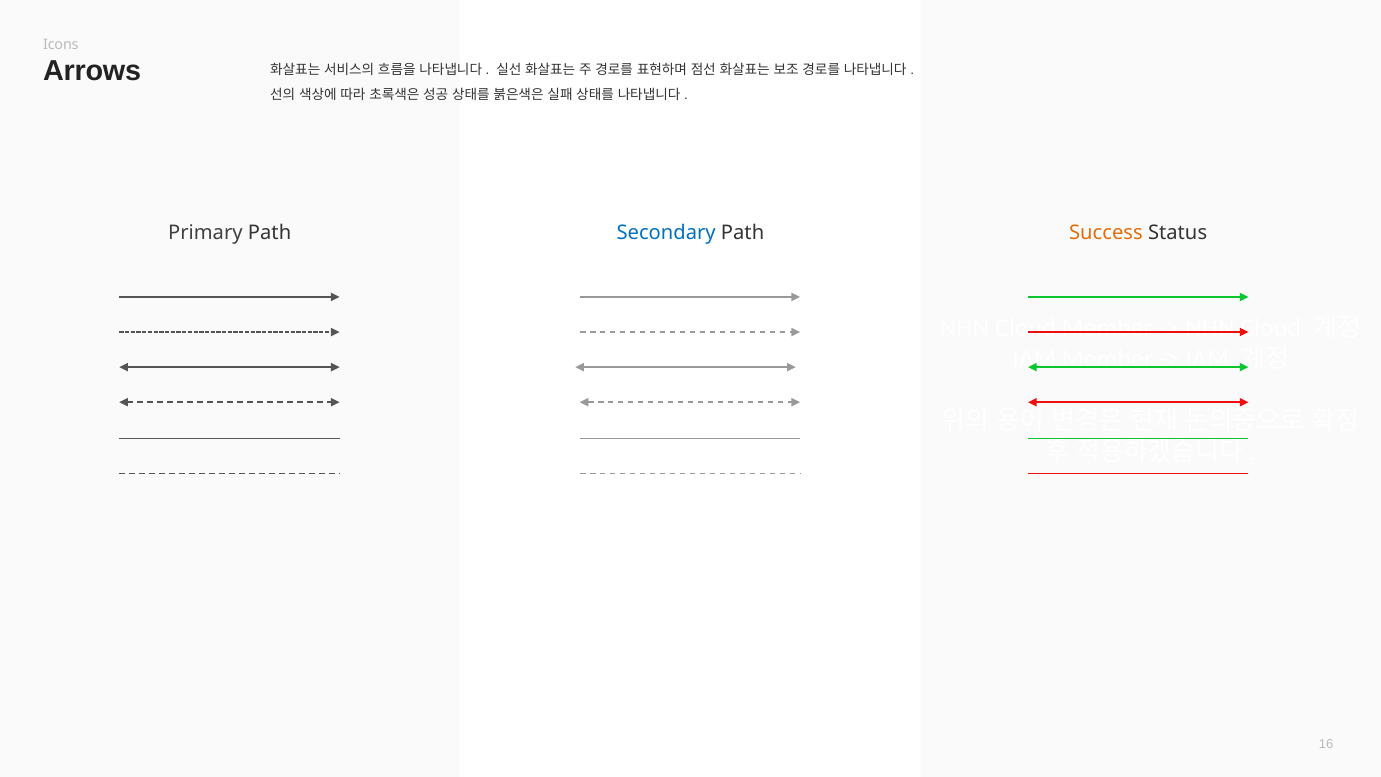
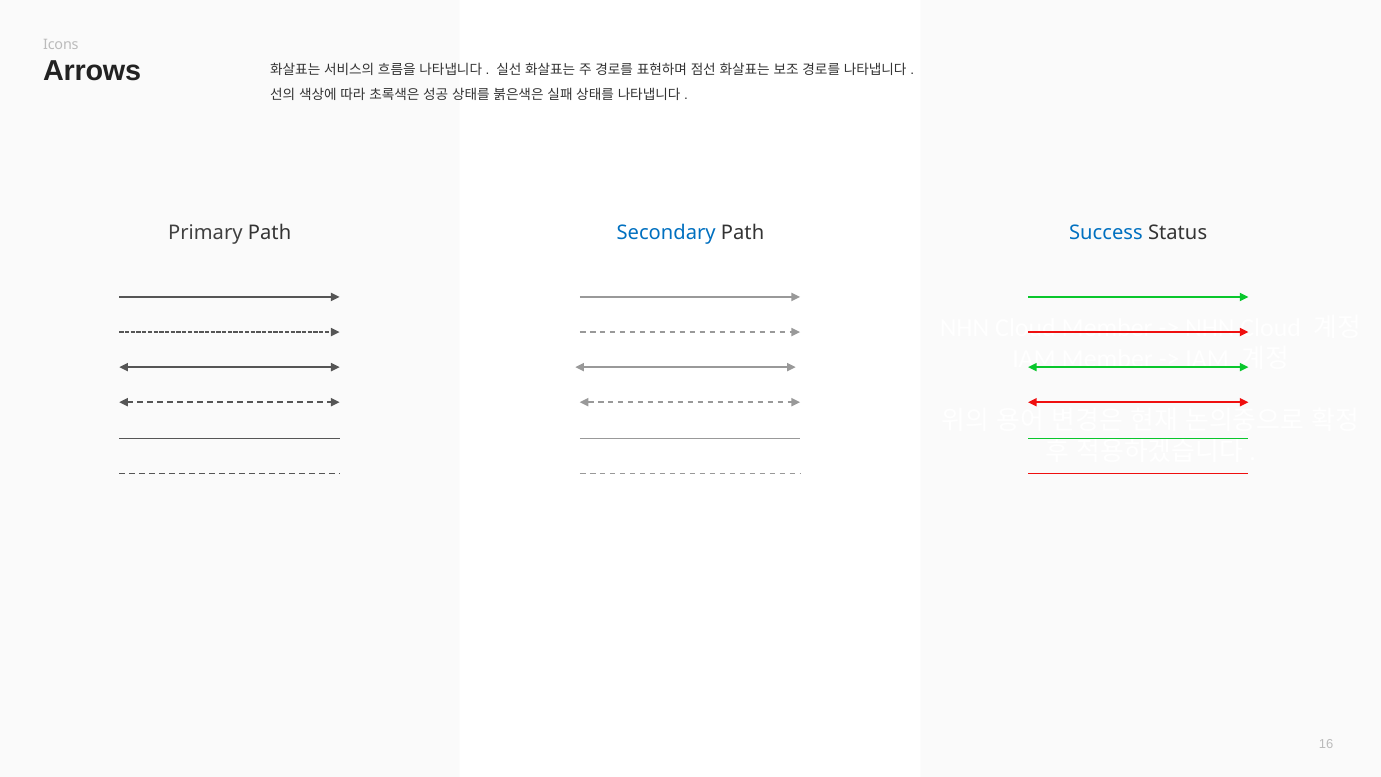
Success colour: orange -> blue
